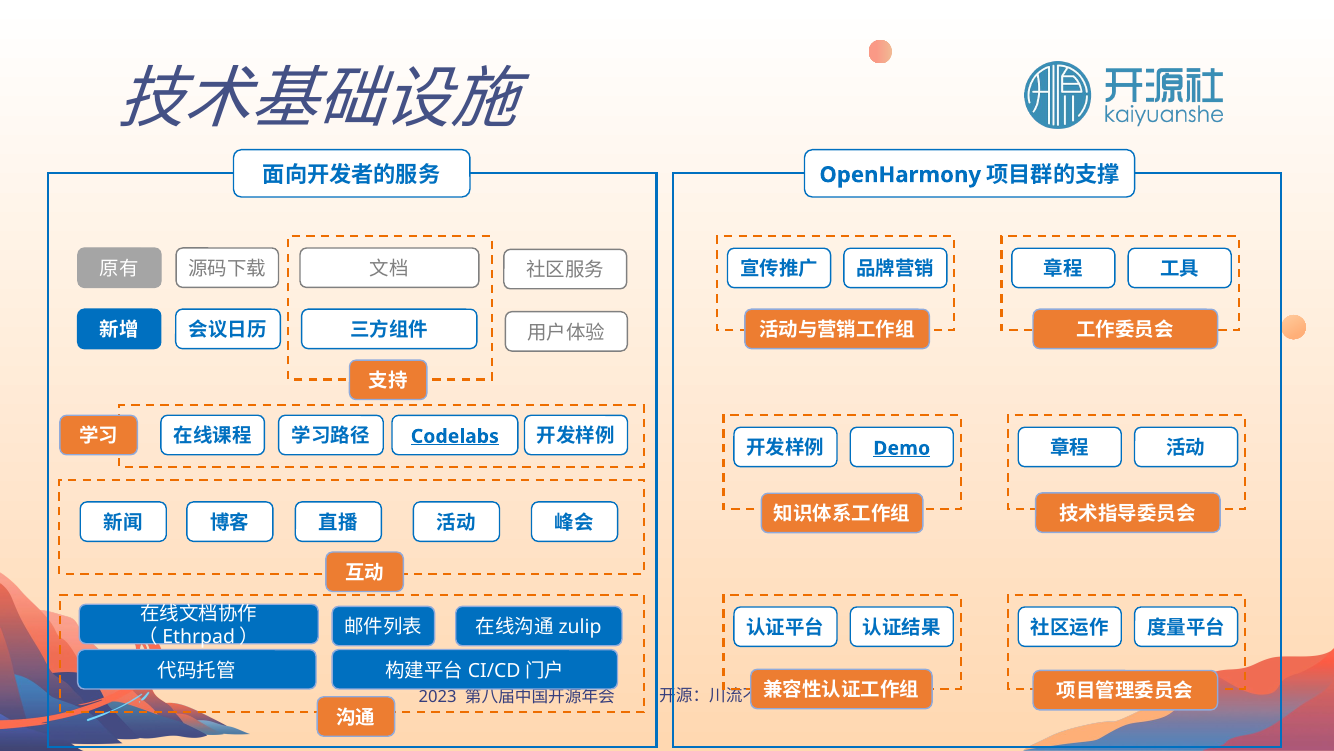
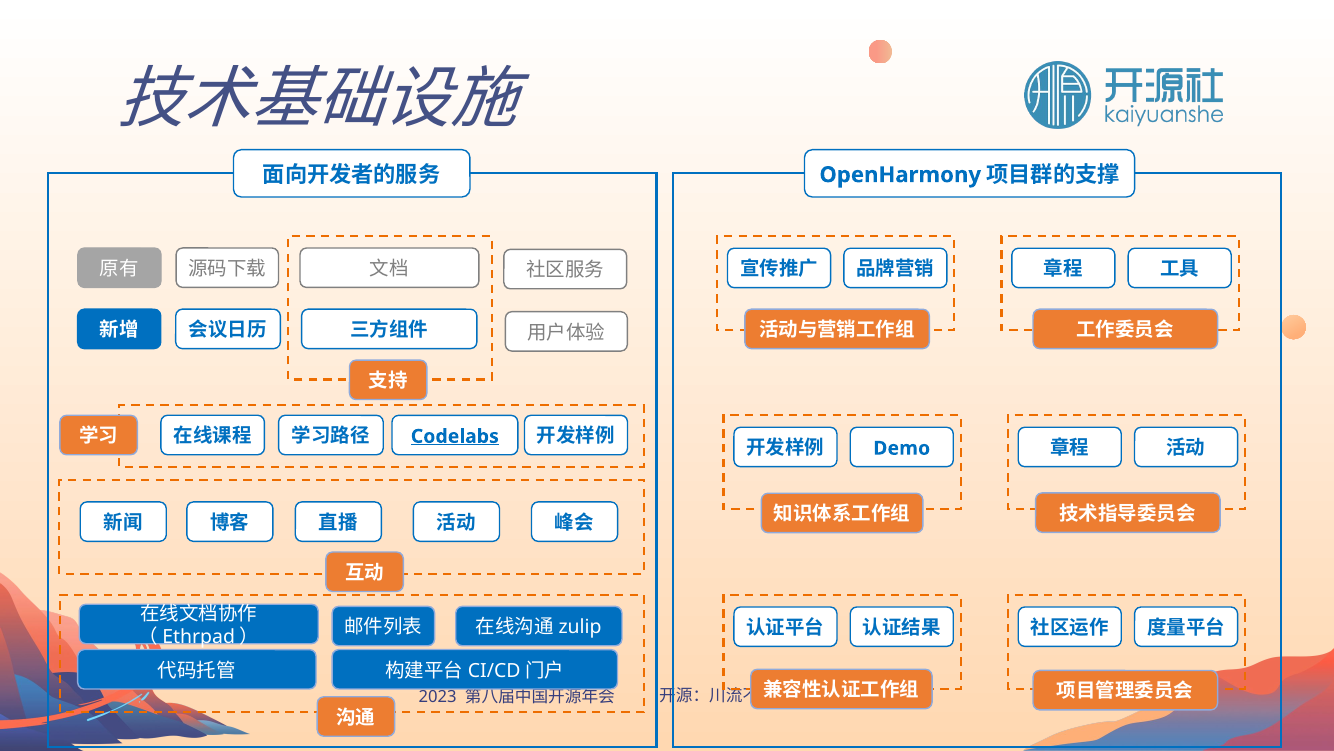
Demo underline: present -> none
